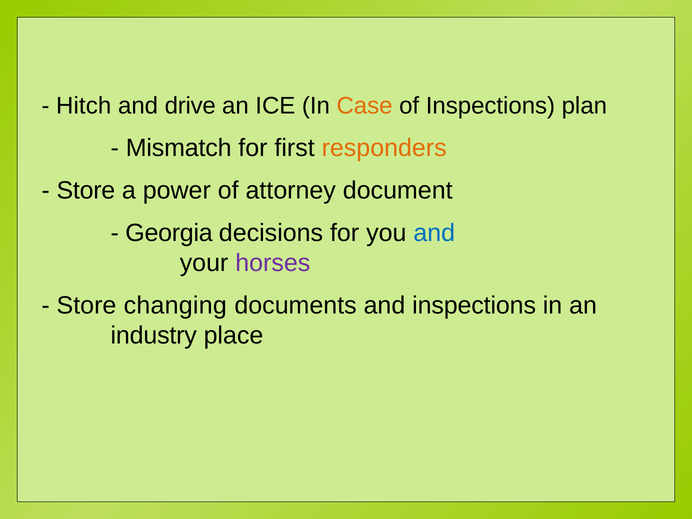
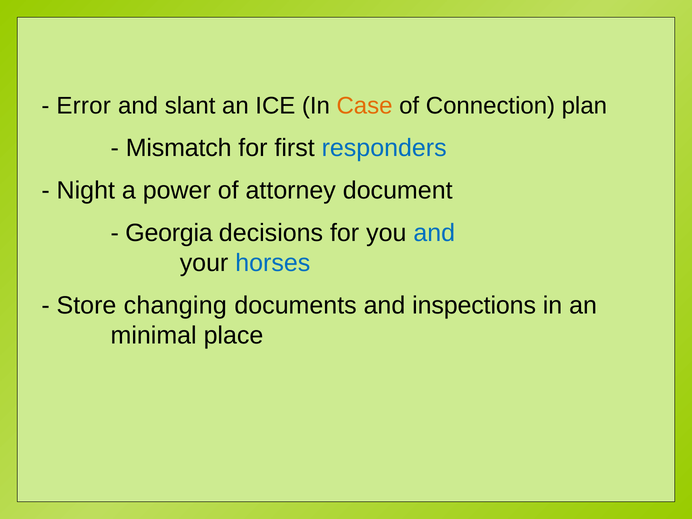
Hitch: Hitch -> Error
drive: drive -> slant
of Inspections: Inspections -> Connection
responders colour: orange -> blue
Store at (86, 190): Store -> Night
horses colour: purple -> blue
industry: industry -> minimal
